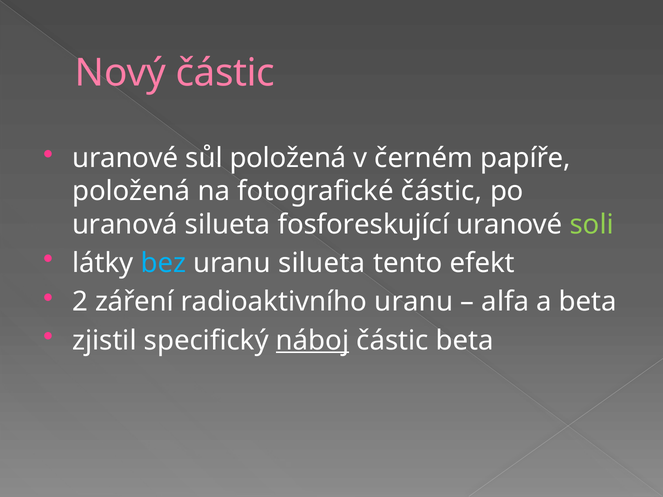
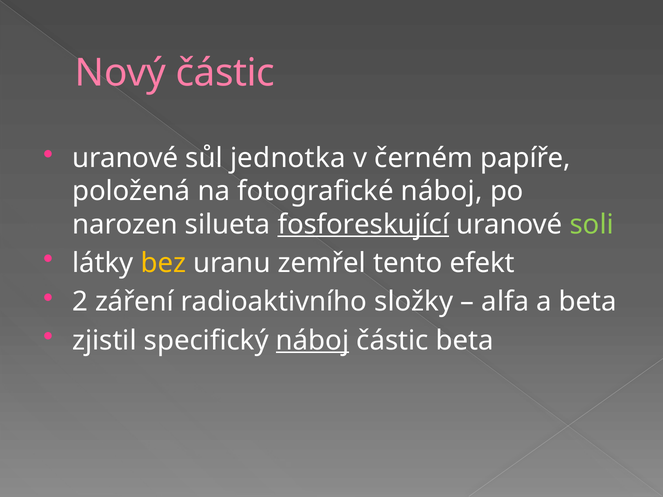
sůl položená: položená -> jednotka
fotografické částic: částic -> náboj
uranová: uranová -> narozen
fosforeskující underline: none -> present
bez colour: light blue -> yellow
uranu silueta: silueta -> zemřel
radioaktivního uranu: uranu -> složky
